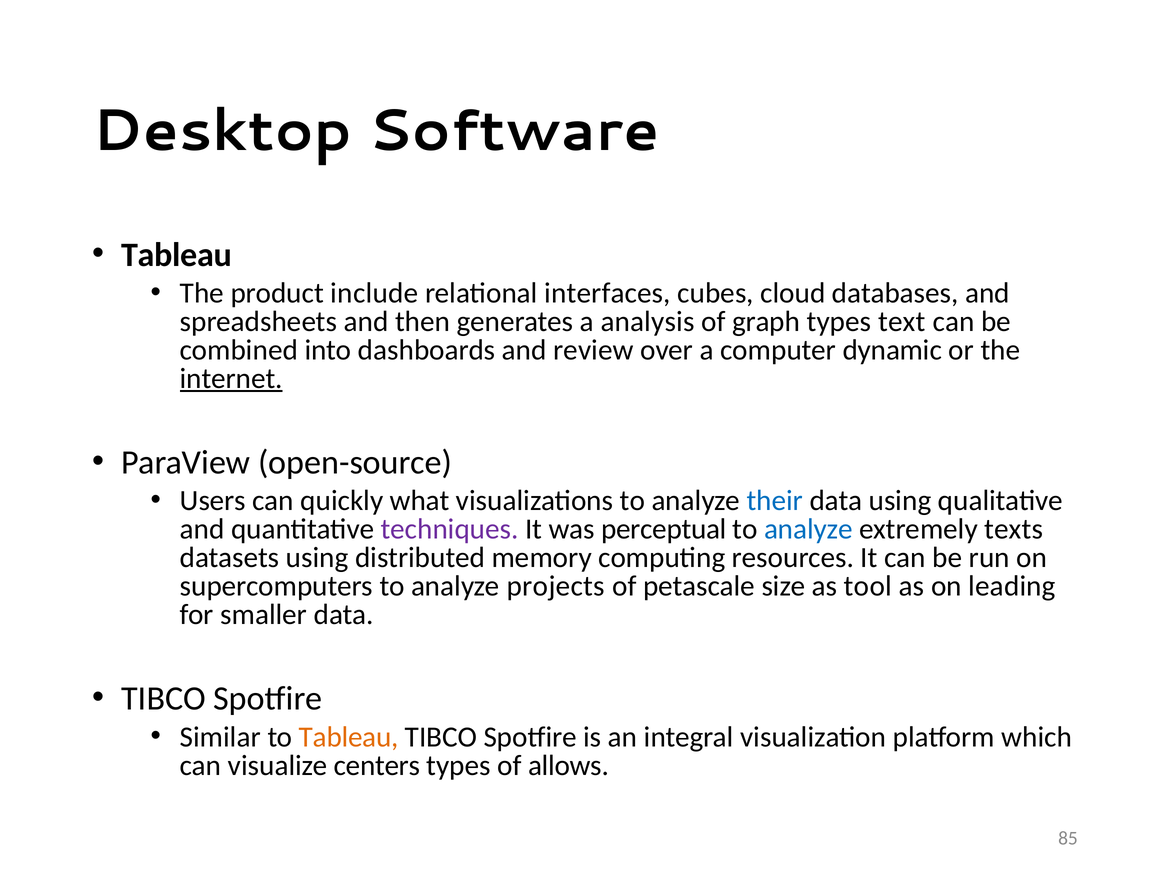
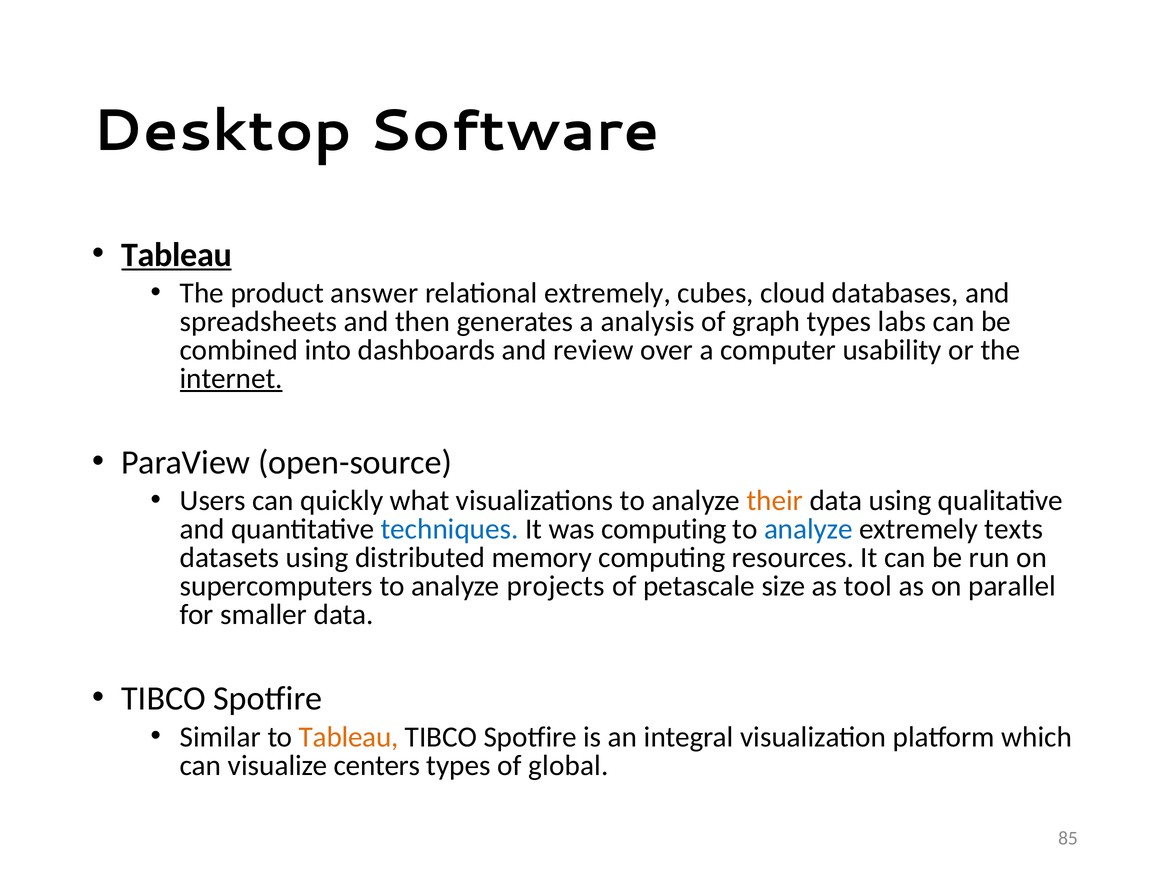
Tableau at (177, 255) underline: none -> present
include: include -> answer
relational interfaces: interfaces -> extremely
text: text -> labs
dynamic: dynamic -> usability
their colour: blue -> orange
techniques colour: purple -> blue
was perceptual: perceptual -> computing
leading: leading -> parallel
allows: allows -> global
